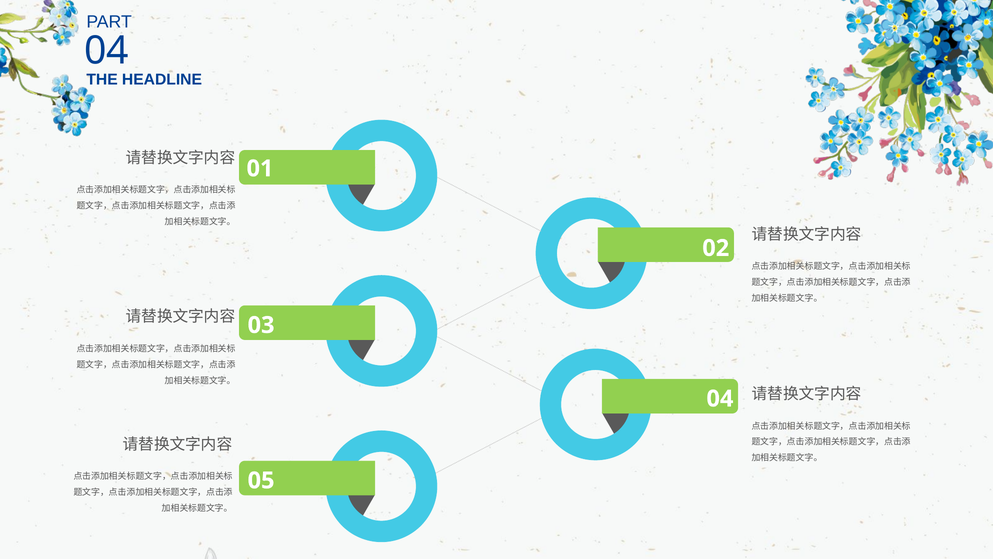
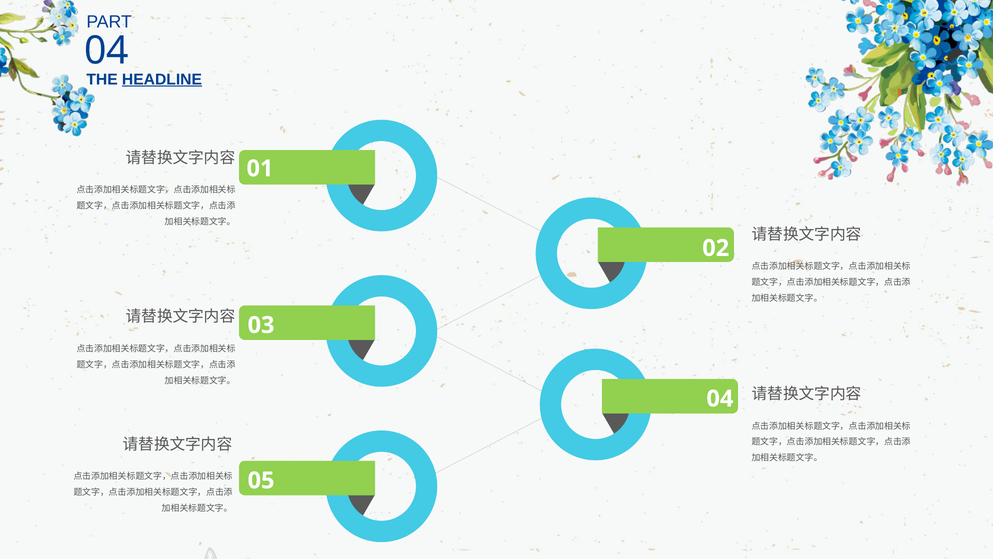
HEADLINE underline: none -> present
